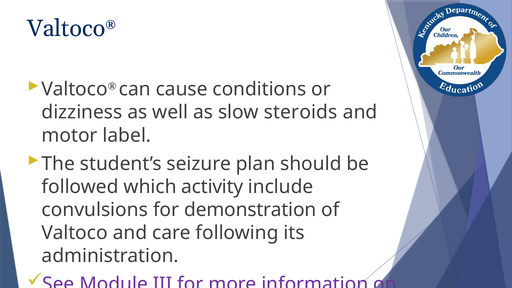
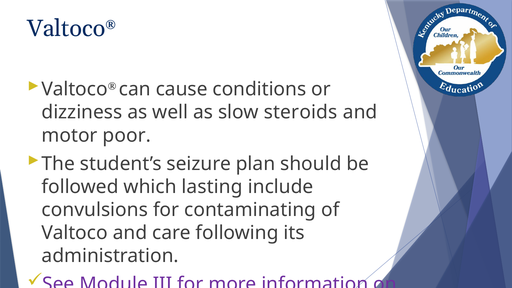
label: label -> poor
activity: activity -> lasting
demonstration: demonstration -> contaminating
